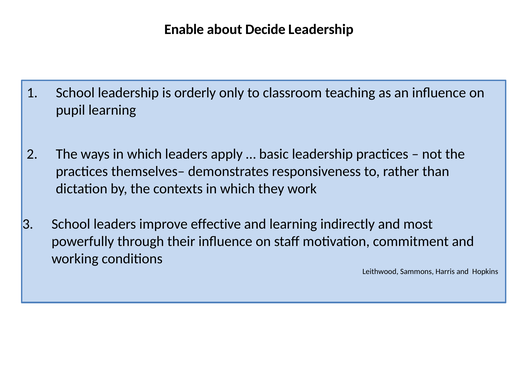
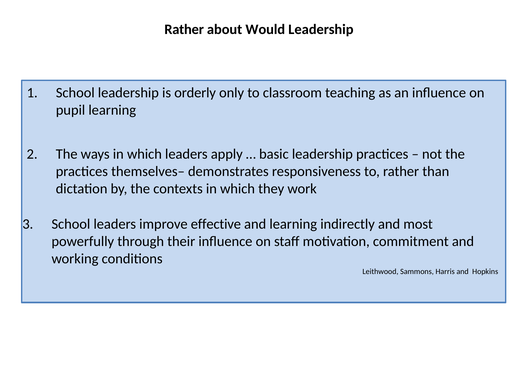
Enable at (184, 29): Enable -> Rather
Decide: Decide -> Would
